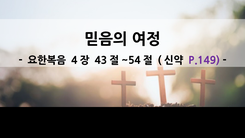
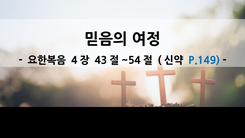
P.149 colour: purple -> blue
